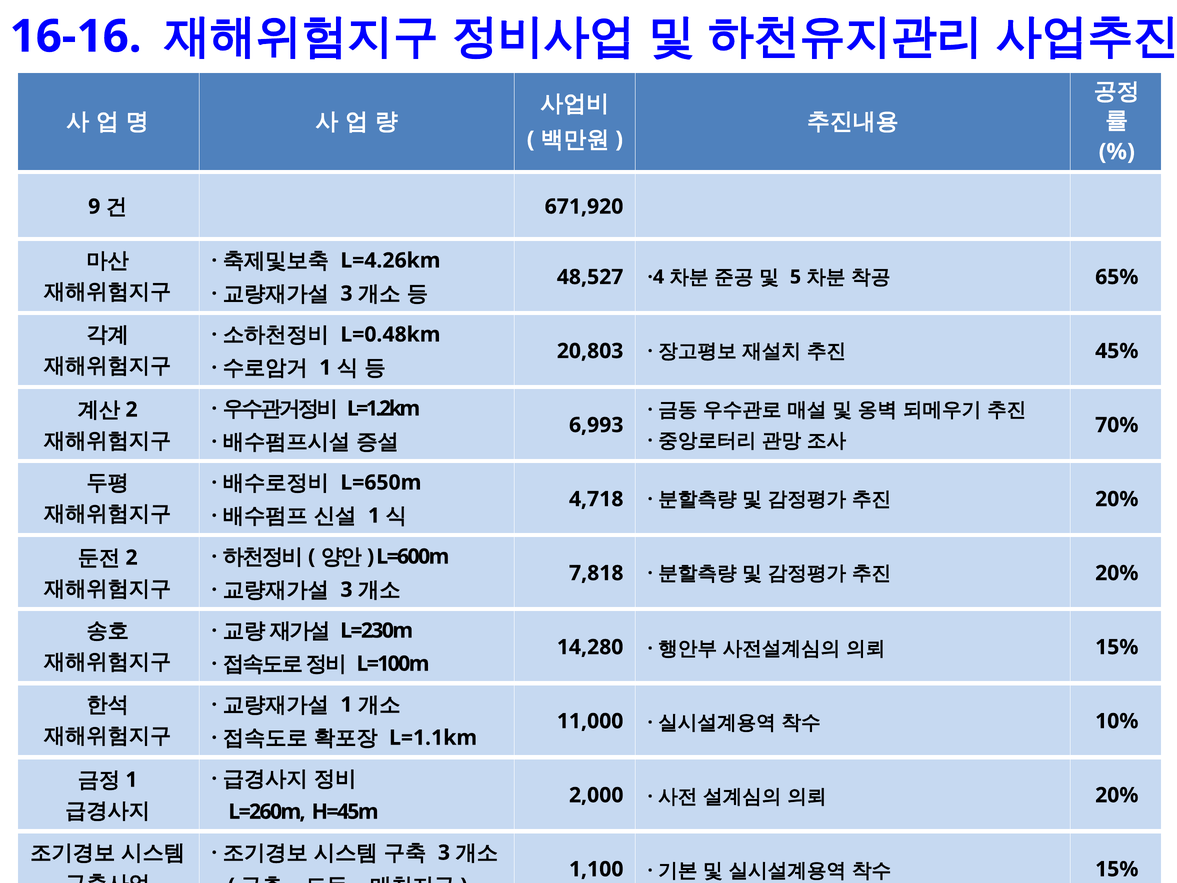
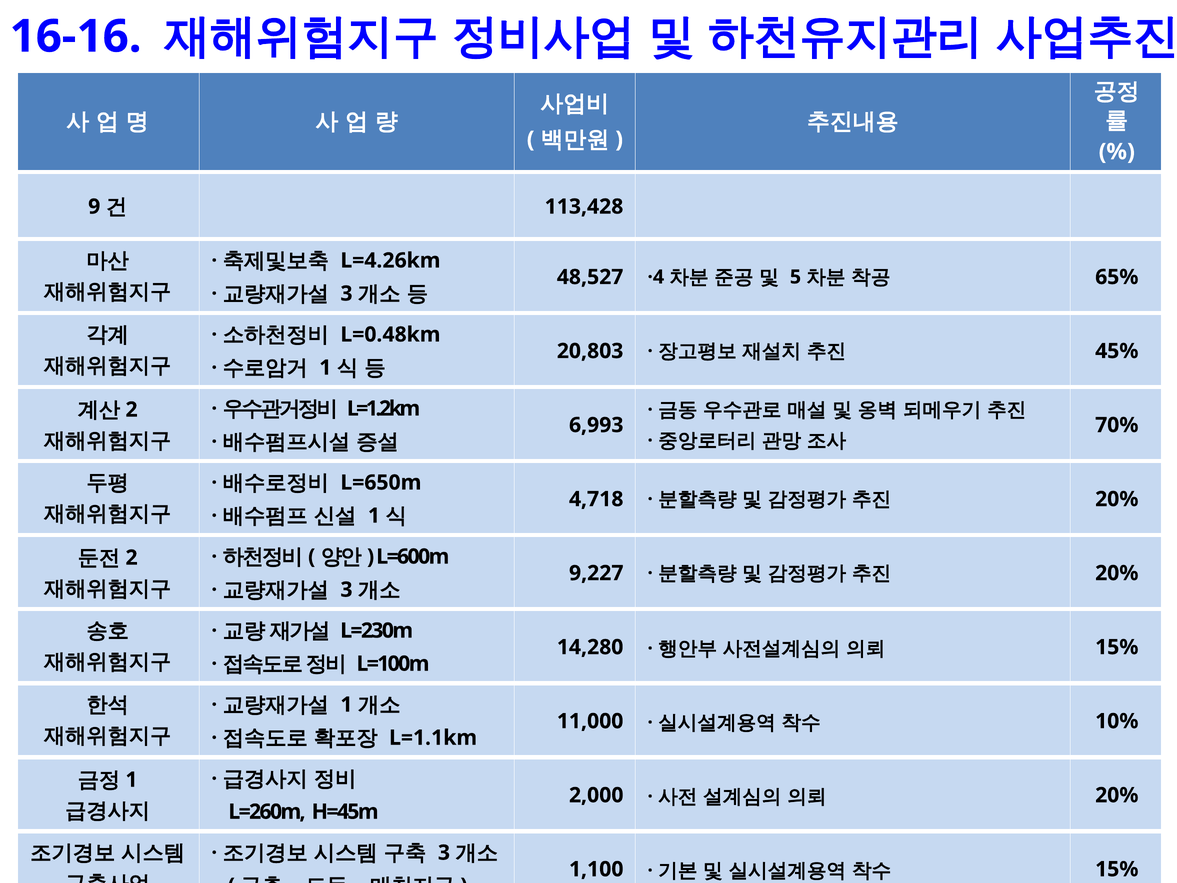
671,920: 671,920 -> 113,428
7,818: 7,818 -> 9,227
